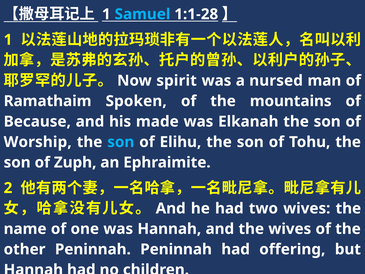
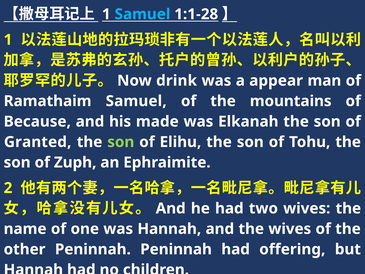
spirit: spirit -> drink
nursed: nursed -> appear
Ramathaim Spoken: Spoken -> Samuel
Worship: Worship -> Granted
son at (121, 142) colour: light blue -> light green
